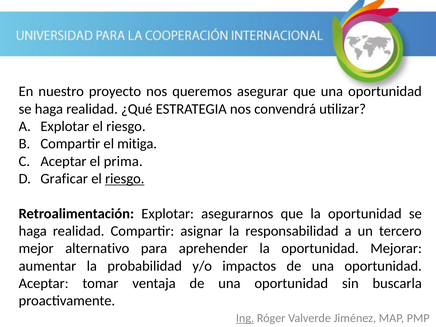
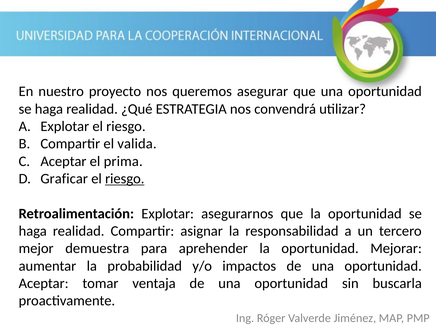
mitiga: mitiga -> valida
alternativo: alternativo -> demuestra
Ing underline: present -> none
